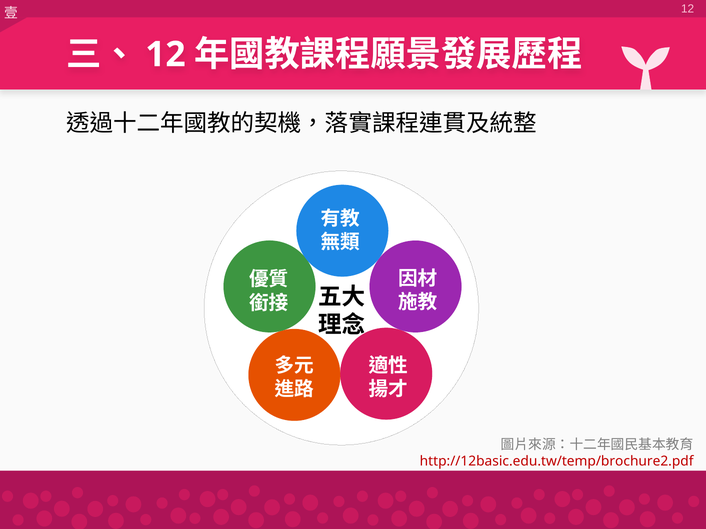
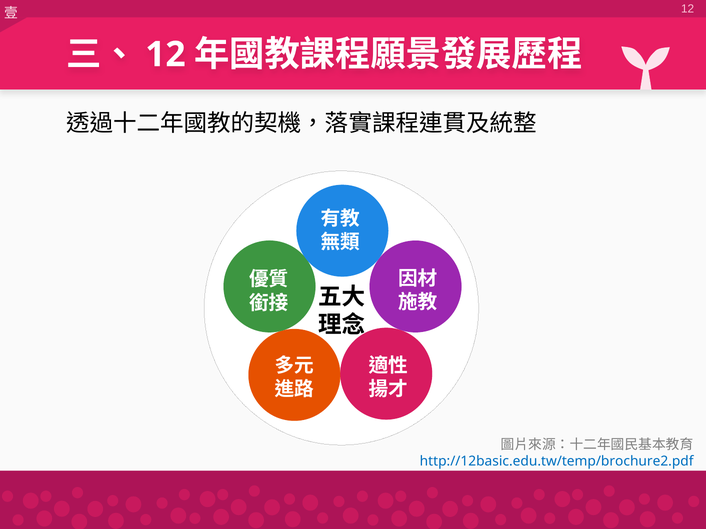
http://12basic.edu.tw/temp/brochure2.pdf colour: red -> blue
